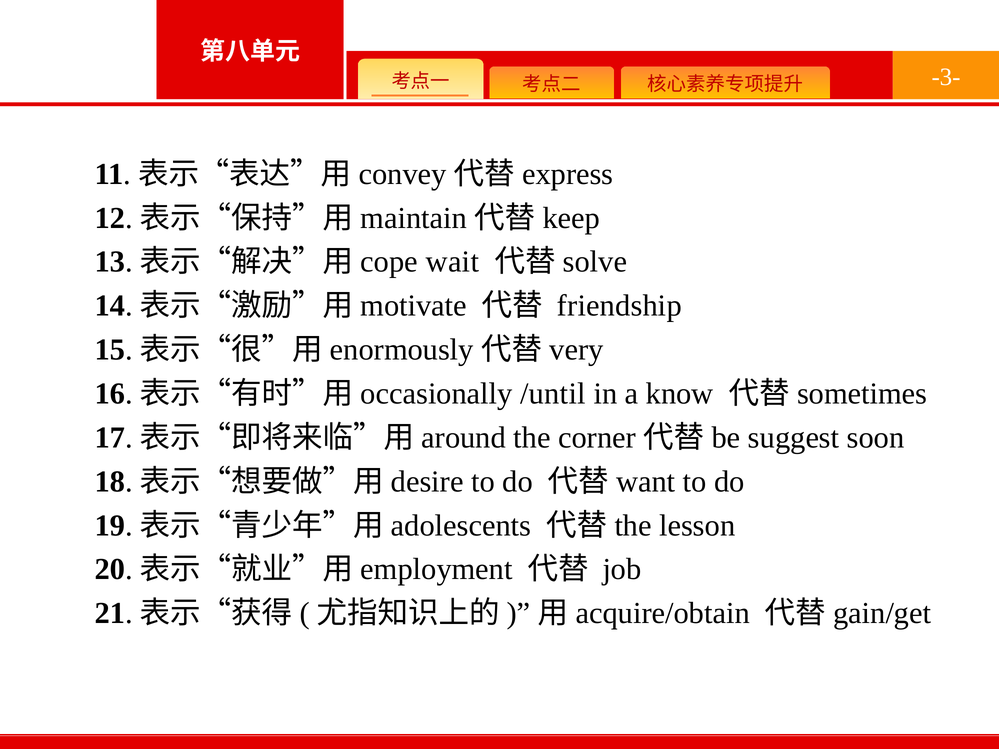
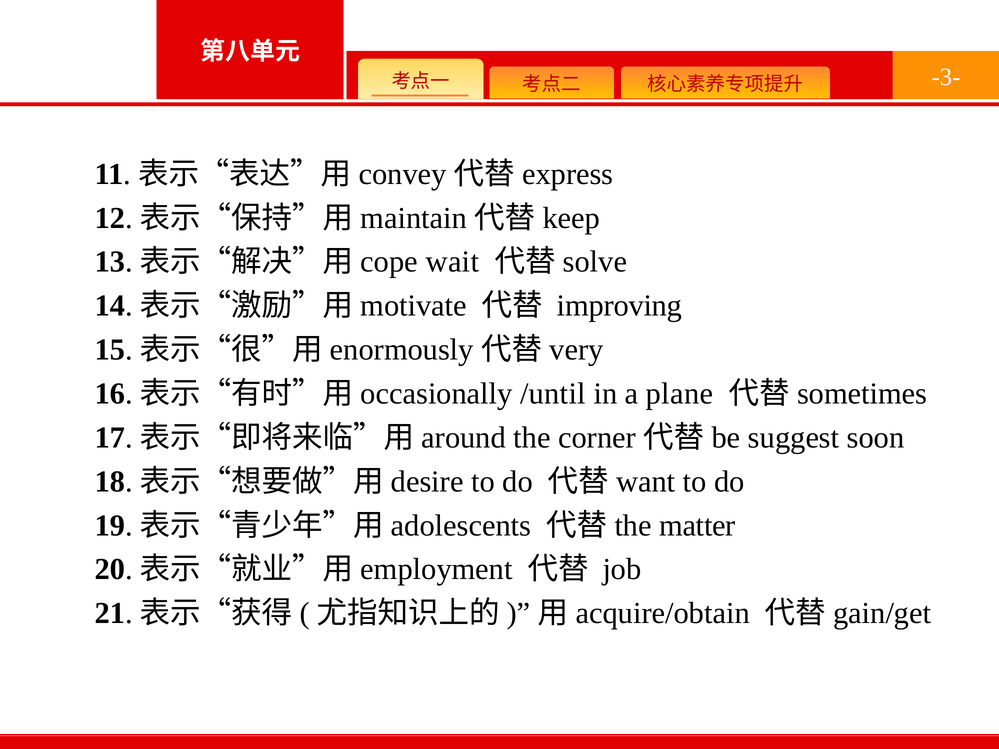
friendship: friendship -> improving
know: know -> plane
lesson: lesson -> matter
